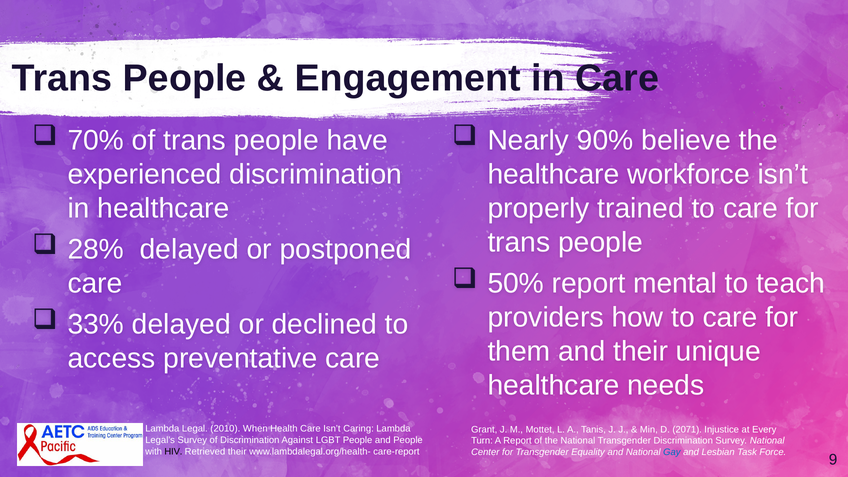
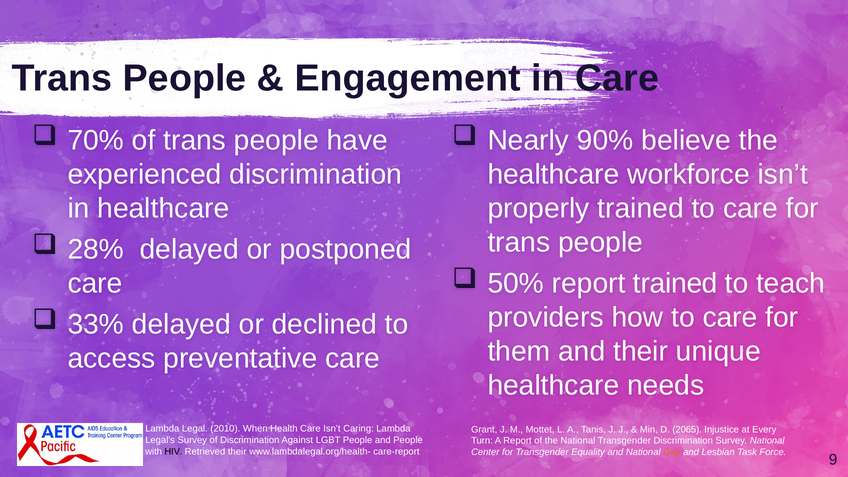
report mental: mental -> trained
2071: 2071 -> 2065
Gay colour: blue -> orange
